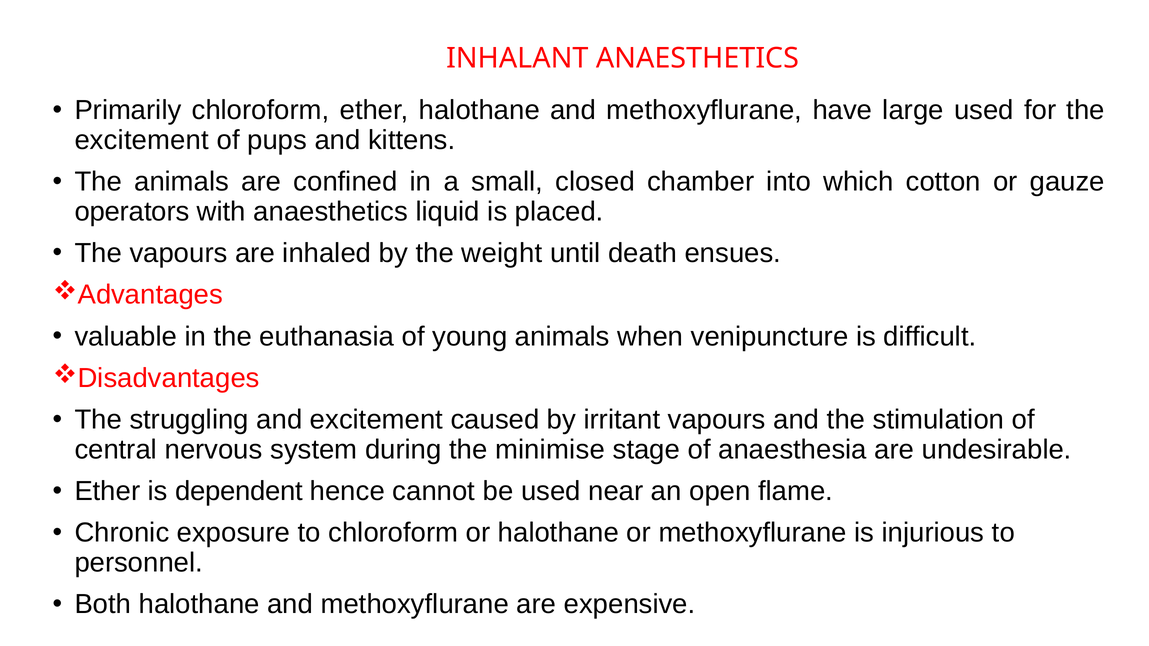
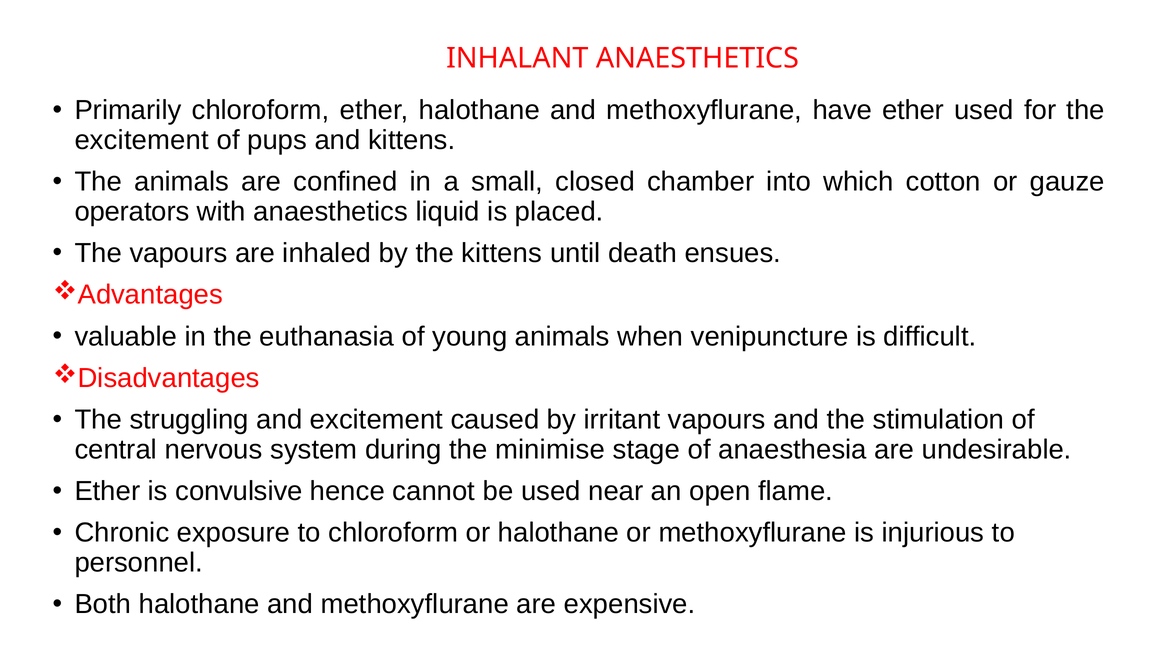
have large: large -> ether
the weight: weight -> kittens
dependent: dependent -> convulsive
